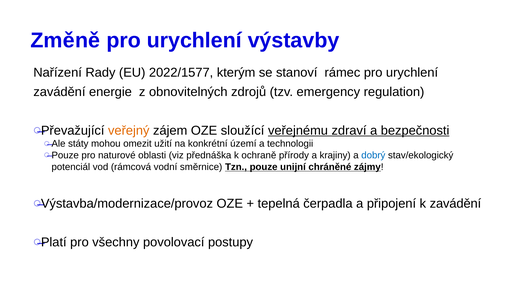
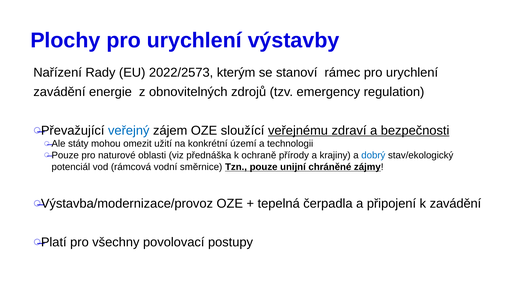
Změně: Změně -> Plochy
2022/1577: 2022/1577 -> 2022/2573
veřejný colour: orange -> blue
